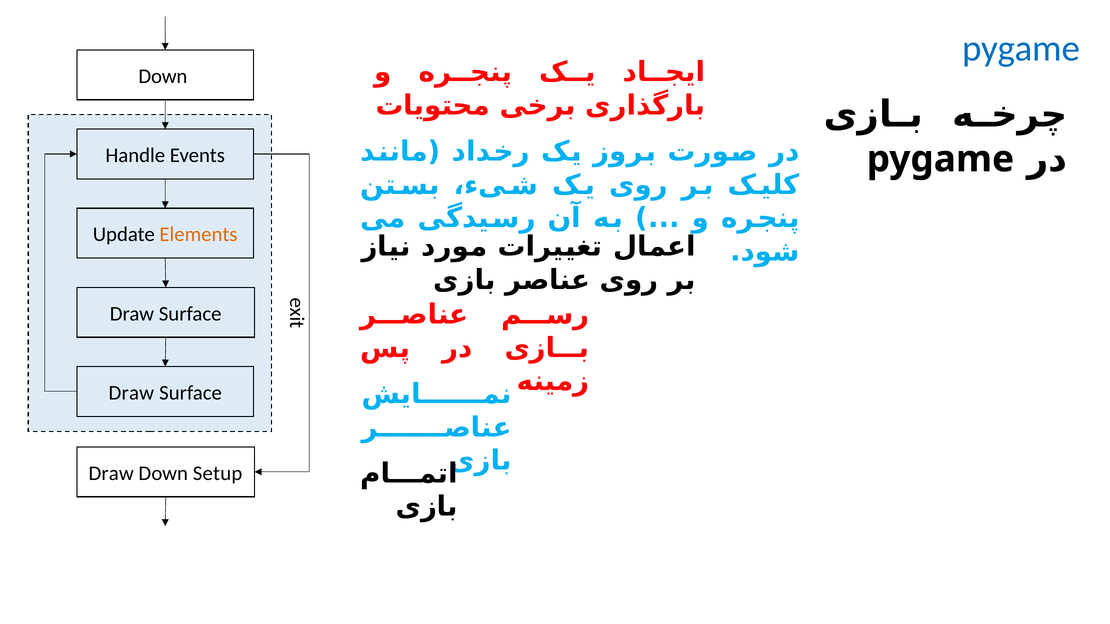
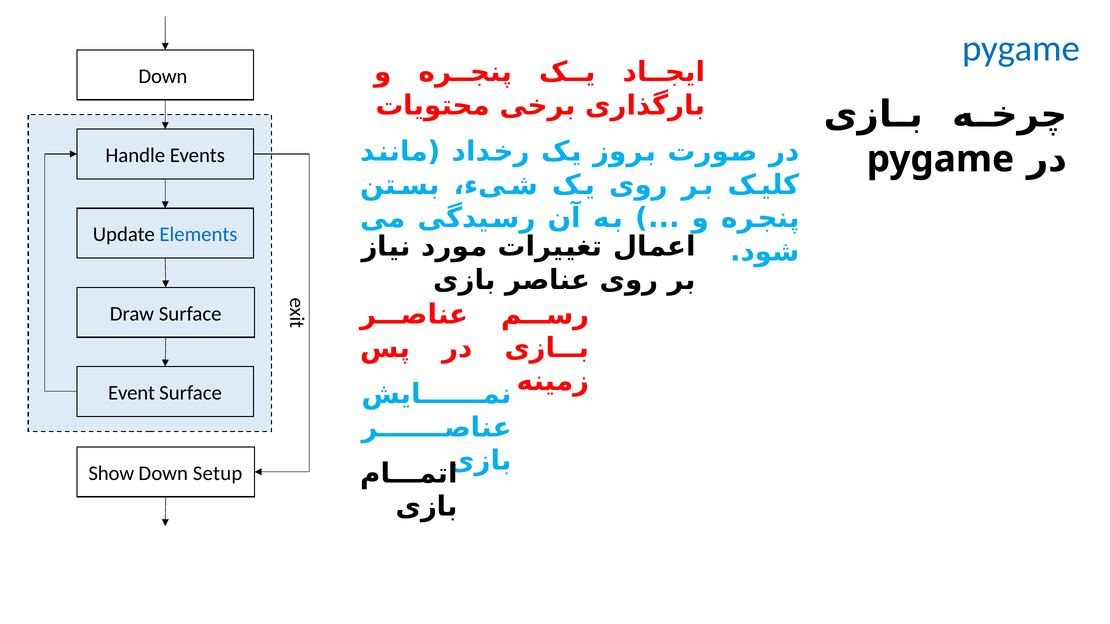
Elements colour: orange -> blue
Draw at (131, 393): Draw -> Event
Draw at (111, 474): Draw -> Show
